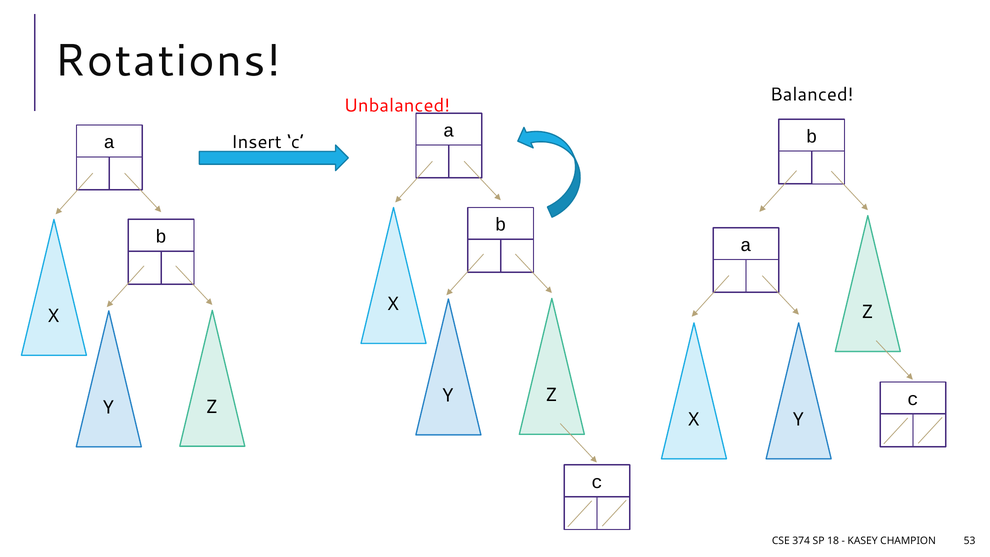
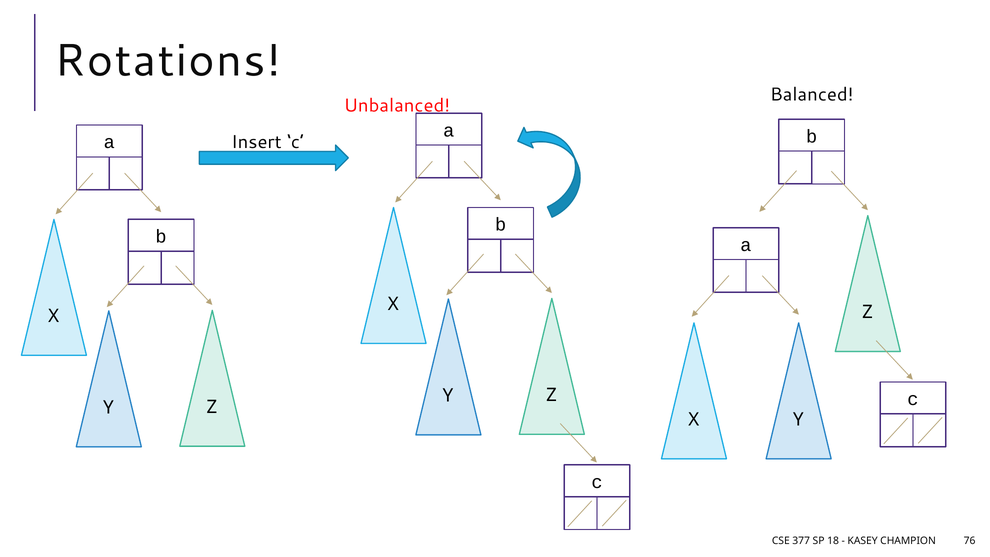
374: 374 -> 377
53: 53 -> 76
